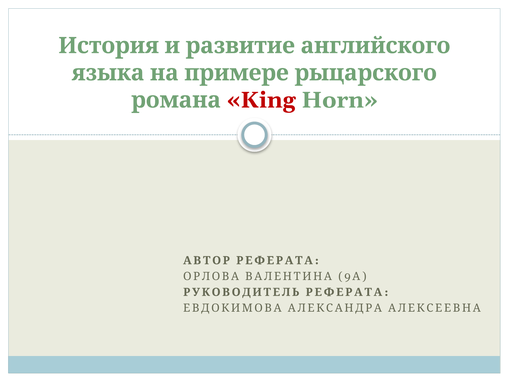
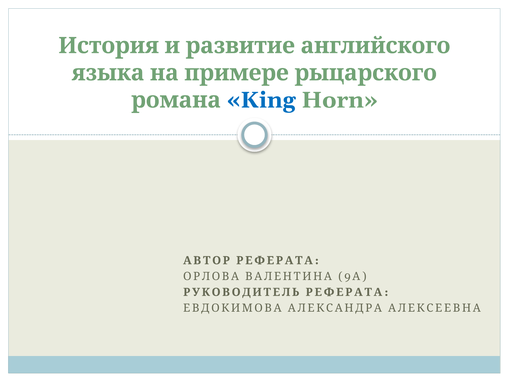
King colour: red -> blue
